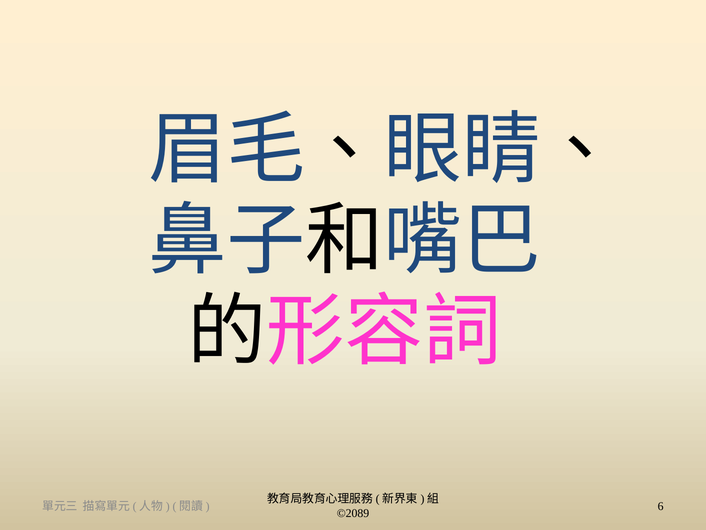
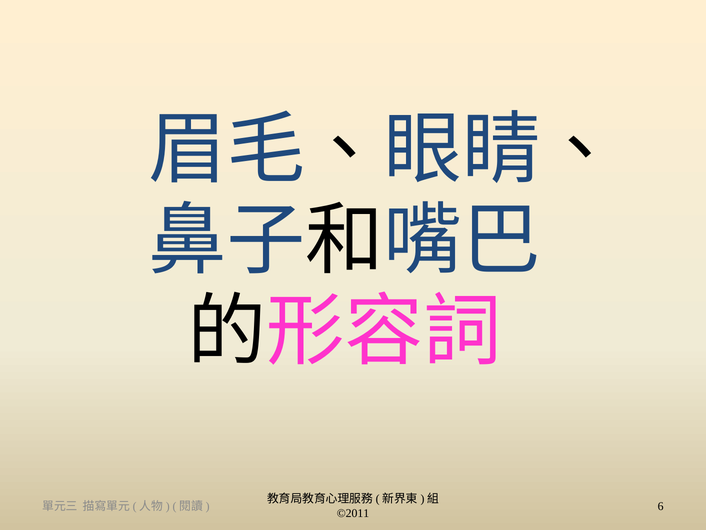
©2089: ©2089 -> ©2011
